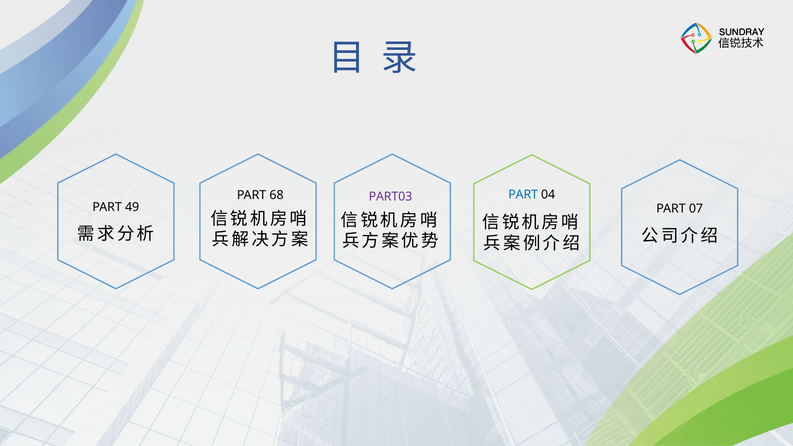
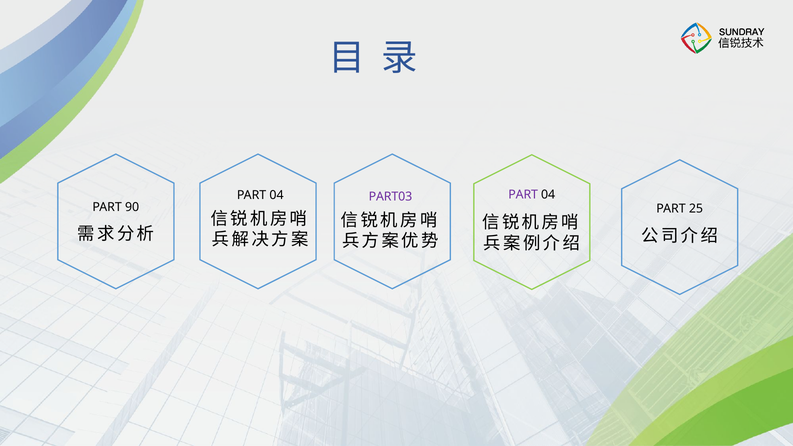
PART at (523, 195) colour: blue -> purple
68 at (277, 195): 68 -> 04
49: 49 -> 90
07: 07 -> 25
